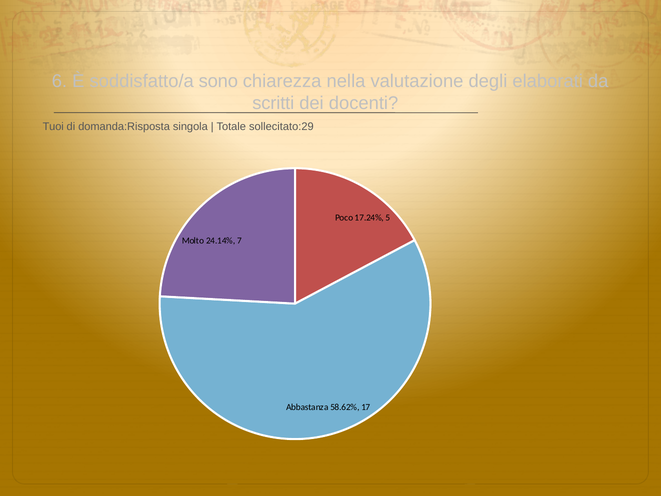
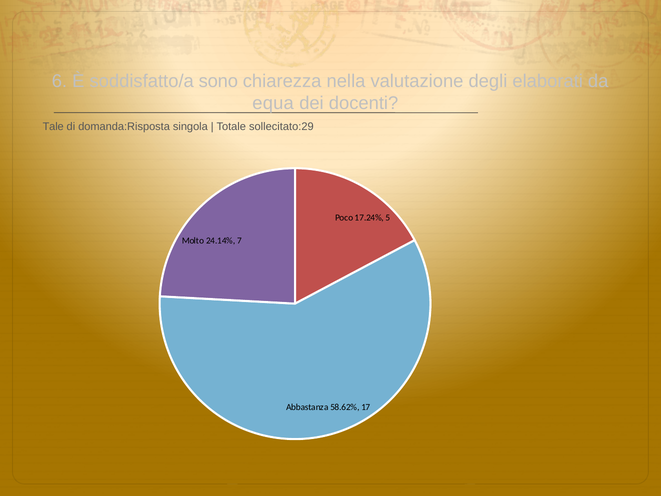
scritti: scritti -> equa
Tuoi: Tuoi -> Tale
